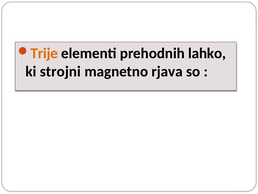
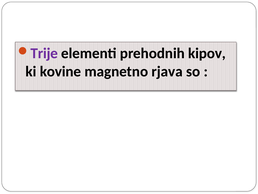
Trije colour: orange -> purple
lahko: lahko -> kipov
strojni: strojni -> kovine
